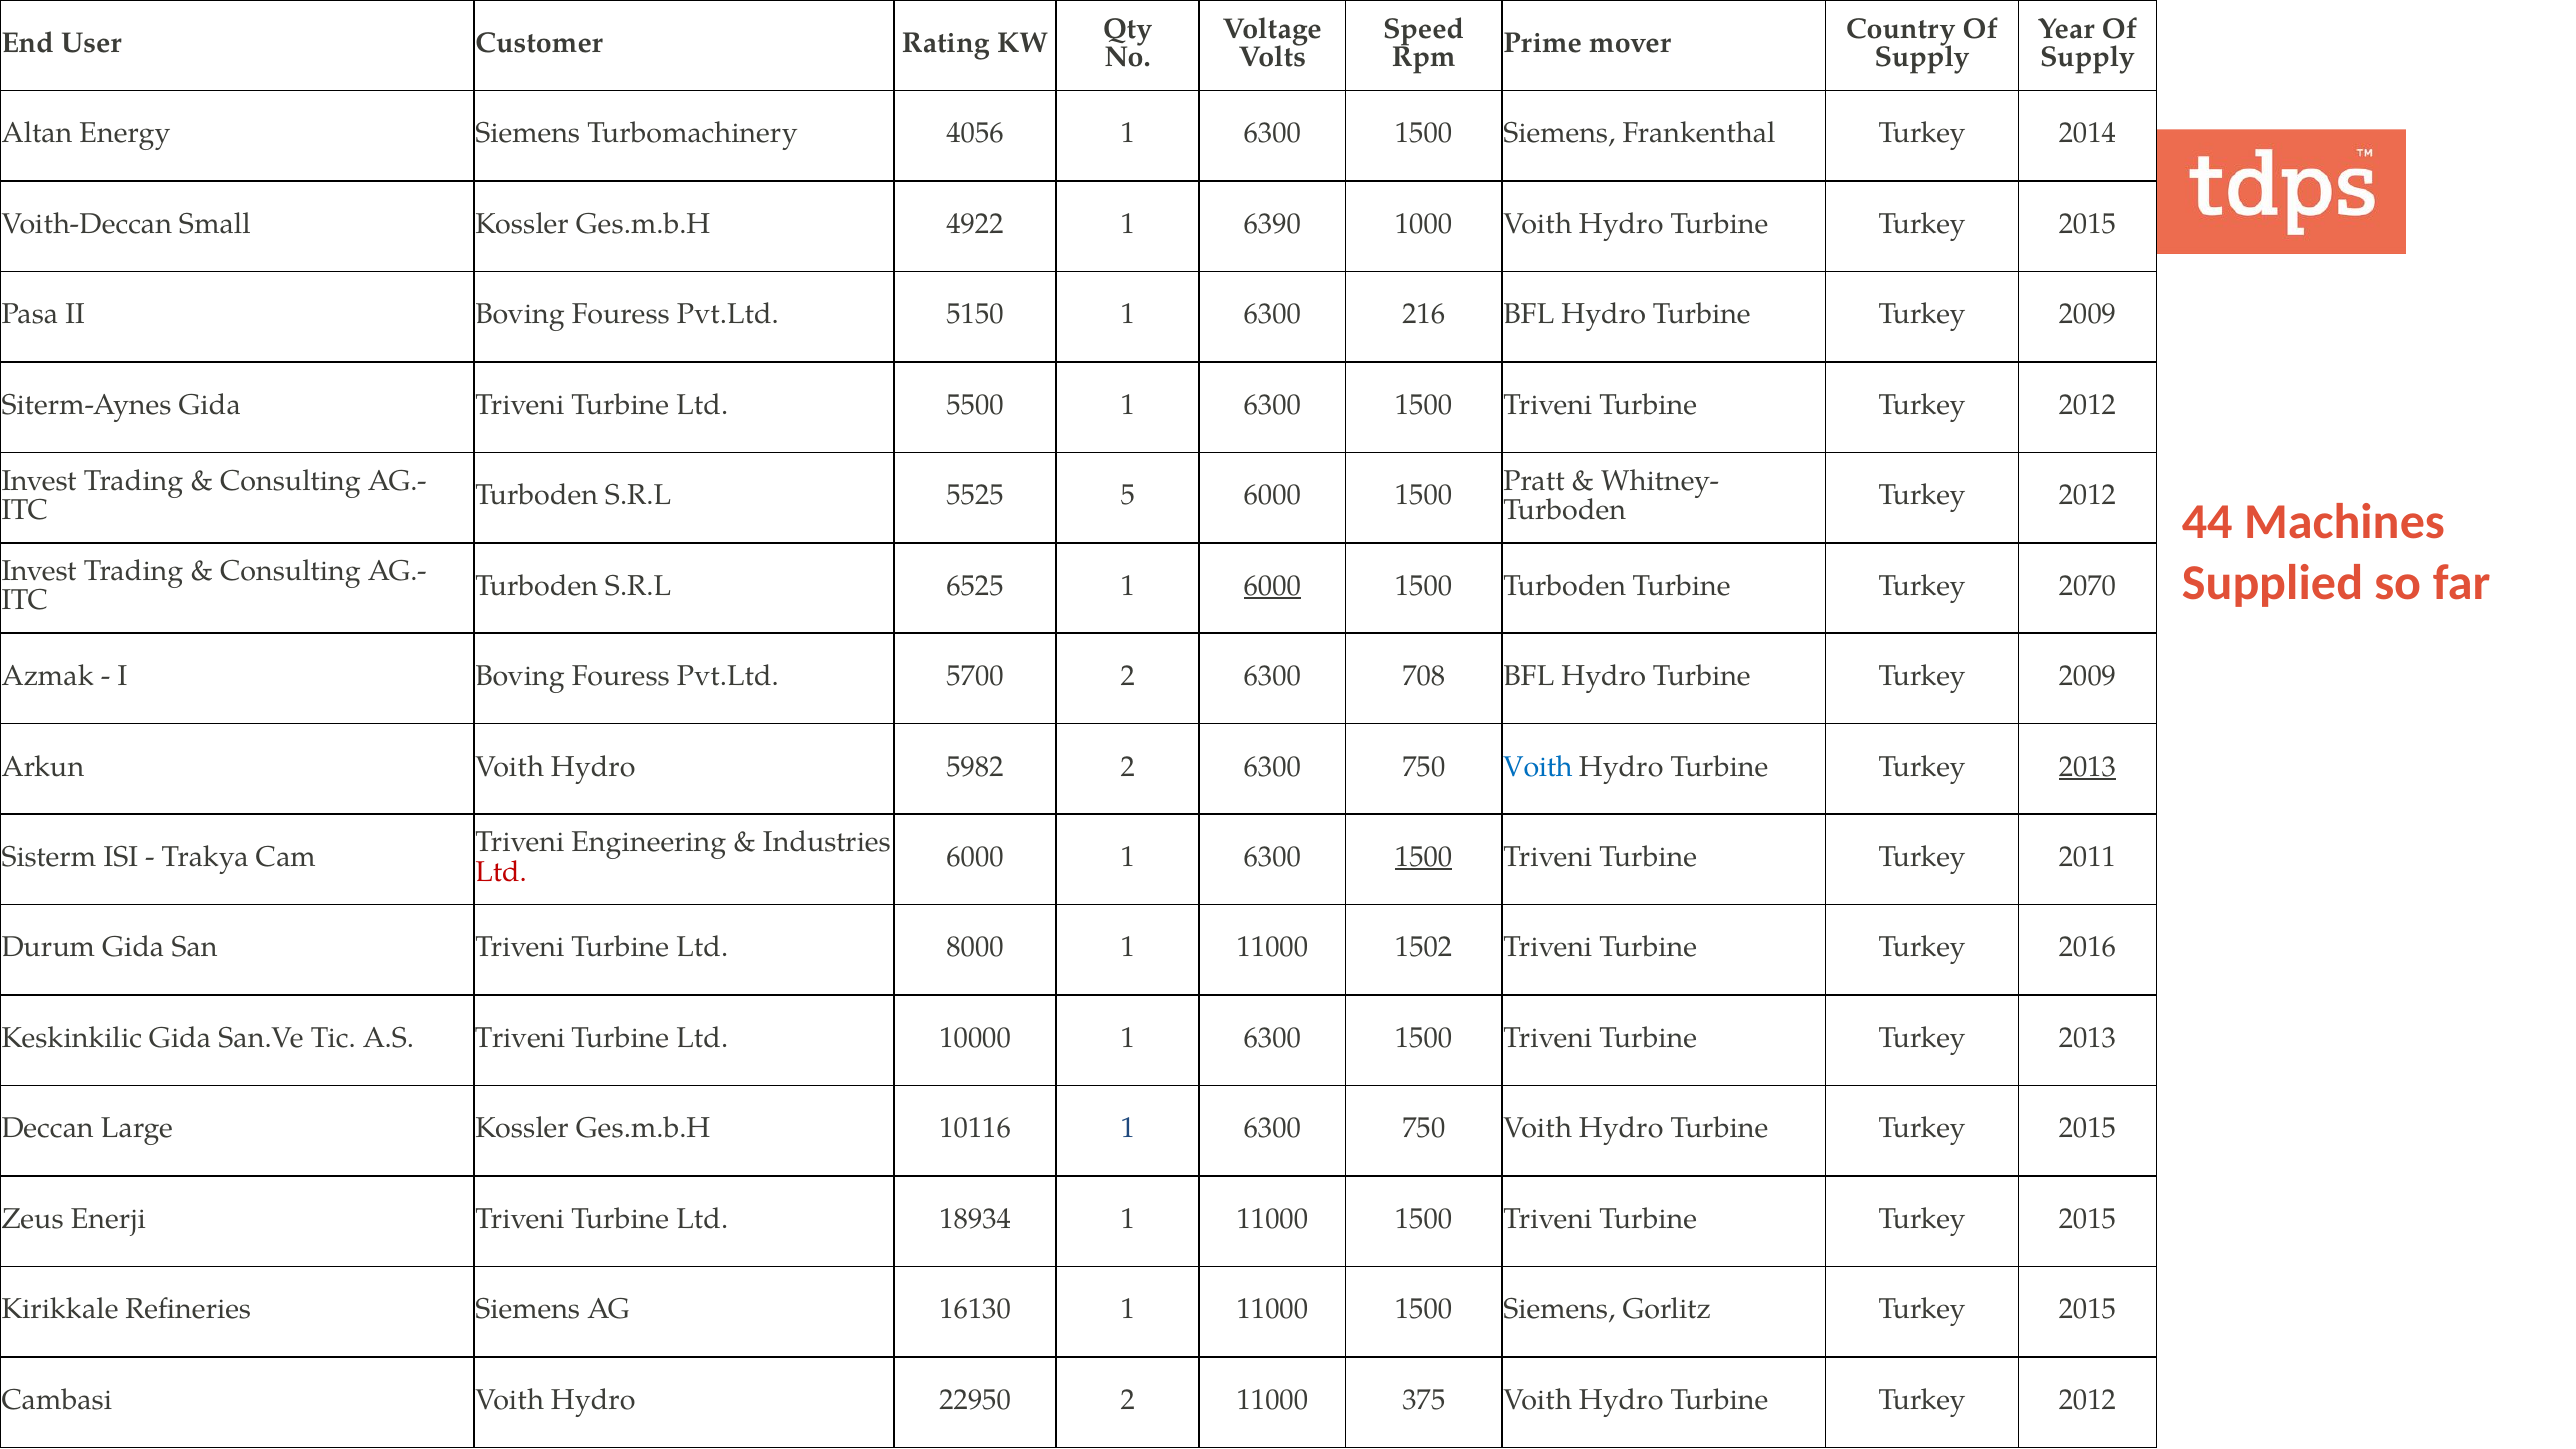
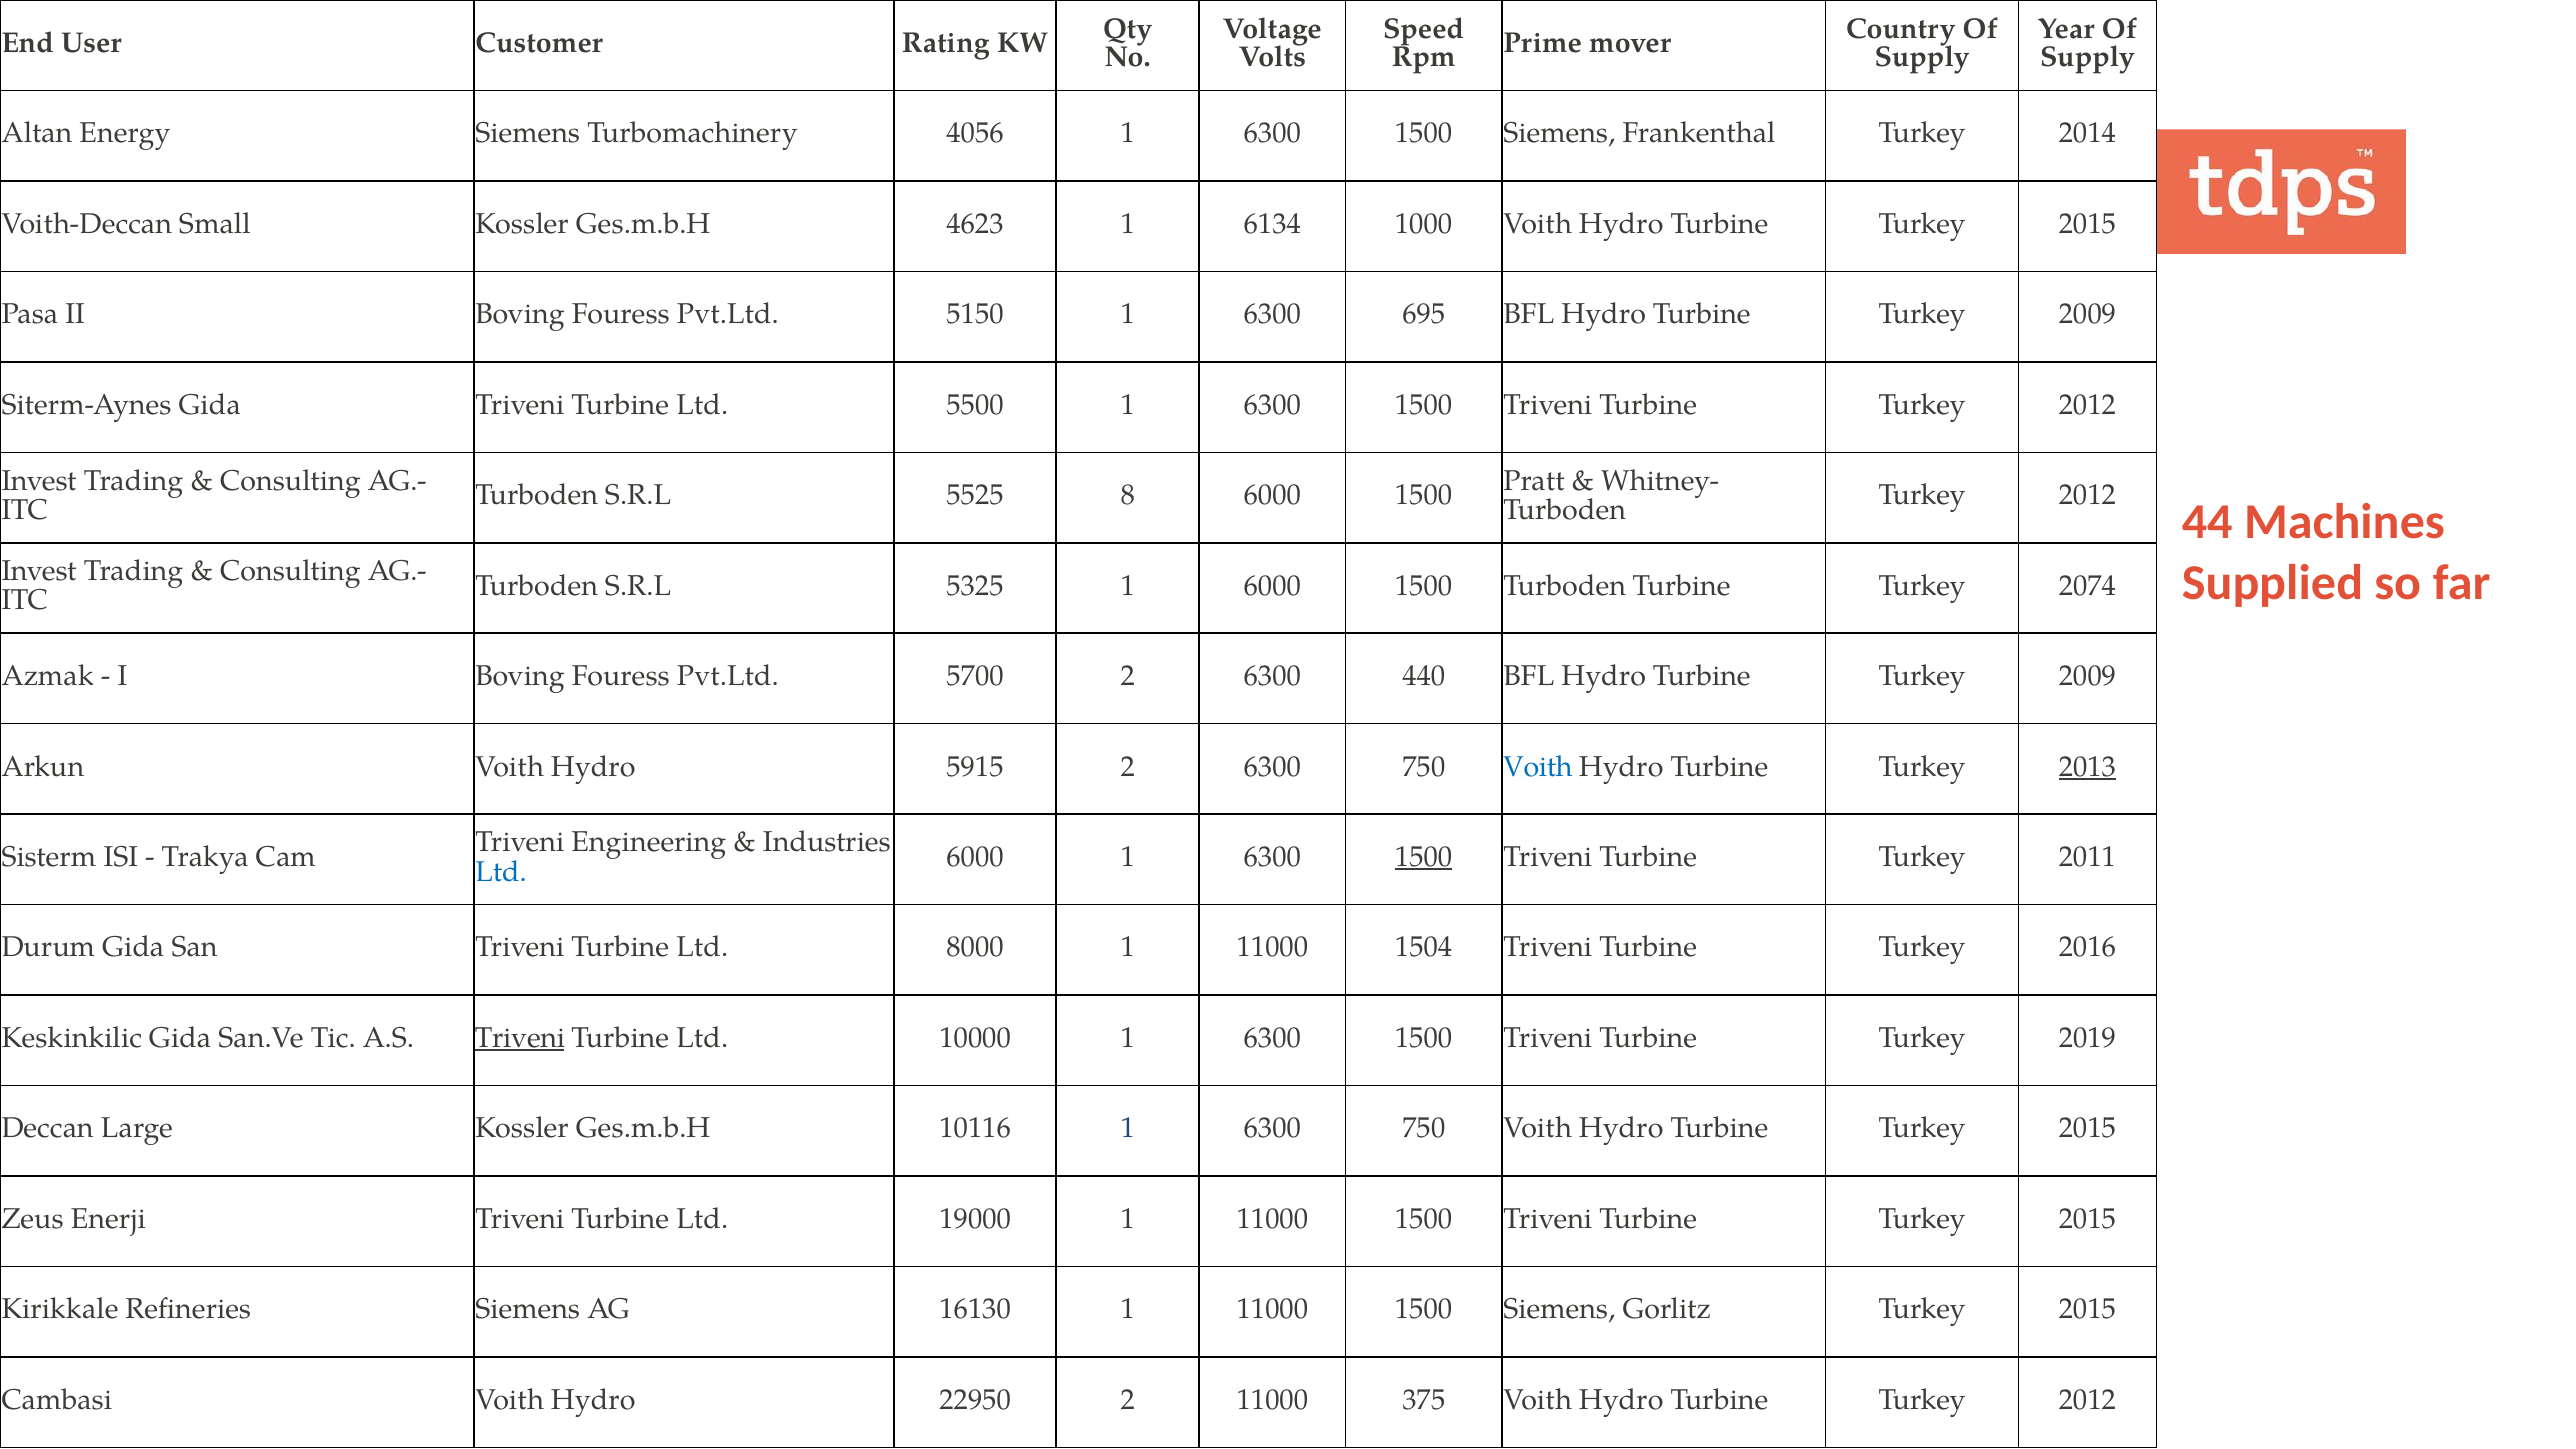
4922: 4922 -> 4623
6390: 6390 -> 6134
216: 216 -> 695
5: 5 -> 8
6525: 6525 -> 5325
6000 at (1272, 586) underline: present -> none
2070: 2070 -> 2074
708: 708 -> 440
5982: 5982 -> 5915
Ltd at (501, 872) colour: red -> blue
1502: 1502 -> 1504
Triveni at (520, 1038) underline: none -> present
Triveni Turbine Turkey 2013: 2013 -> 2019
18934: 18934 -> 19000
